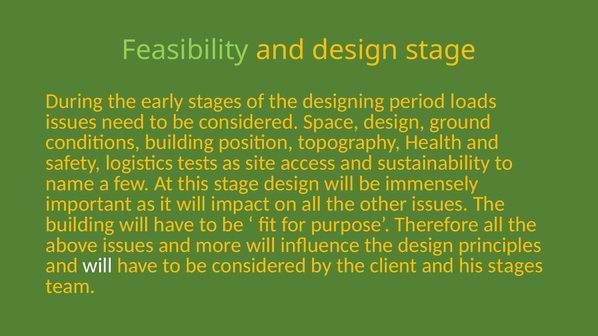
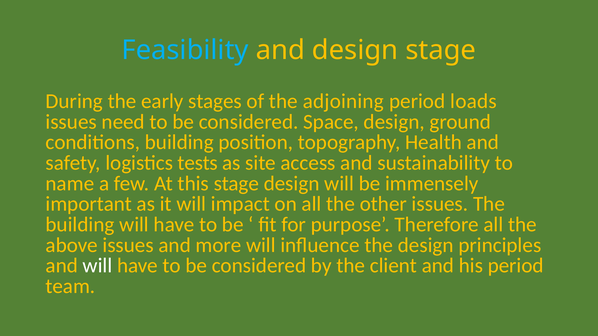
Feasibility colour: light green -> light blue
designing: designing -> adjoining
his stages: stages -> period
